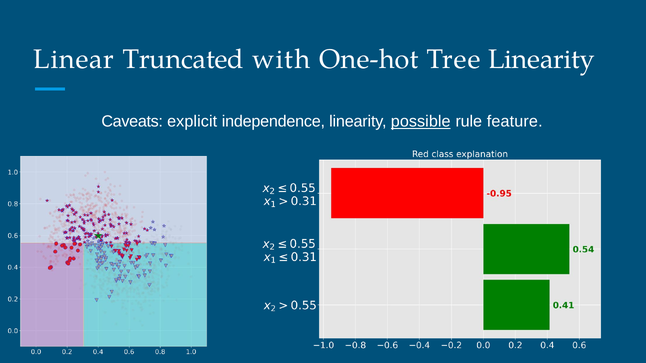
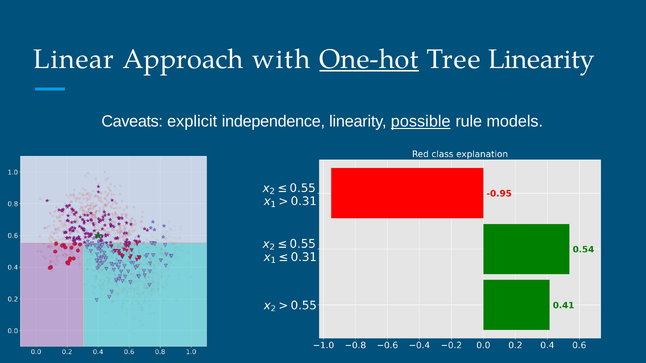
Truncated: Truncated -> Approach
One-hot underline: none -> present
feature: feature -> models
